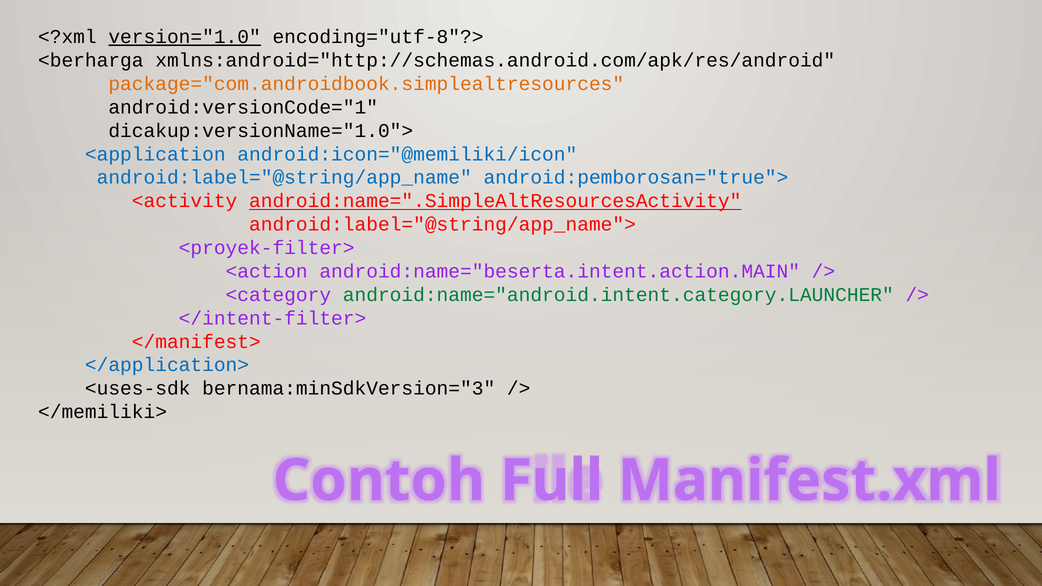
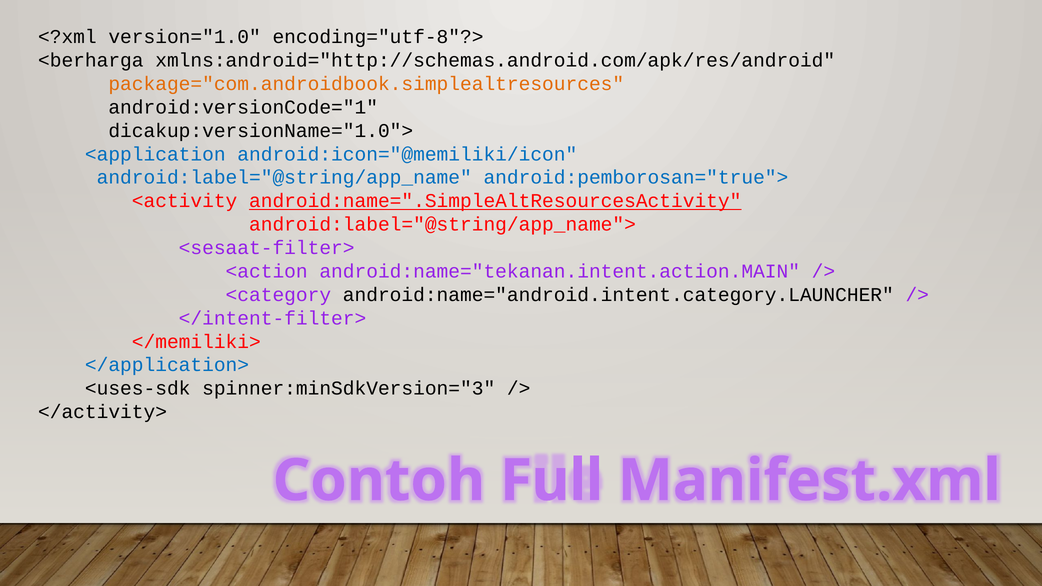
version="1.0 underline: present -> none
<proyek-filter>: <proyek-filter> -> <sesaat-filter>
android:name="beserta.intent.action.MAIN: android:name="beserta.intent.action.MAIN -> android:name="tekanan.intent.action.MAIN
android:name="android.intent.category.LAUNCHER colour: green -> black
</manifest>: </manifest> -> </memiliki>
bernama:minSdkVersion="3: bernama:minSdkVersion="3 -> spinner:minSdkVersion="3
</memiliki>: </memiliki> -> </activity>
